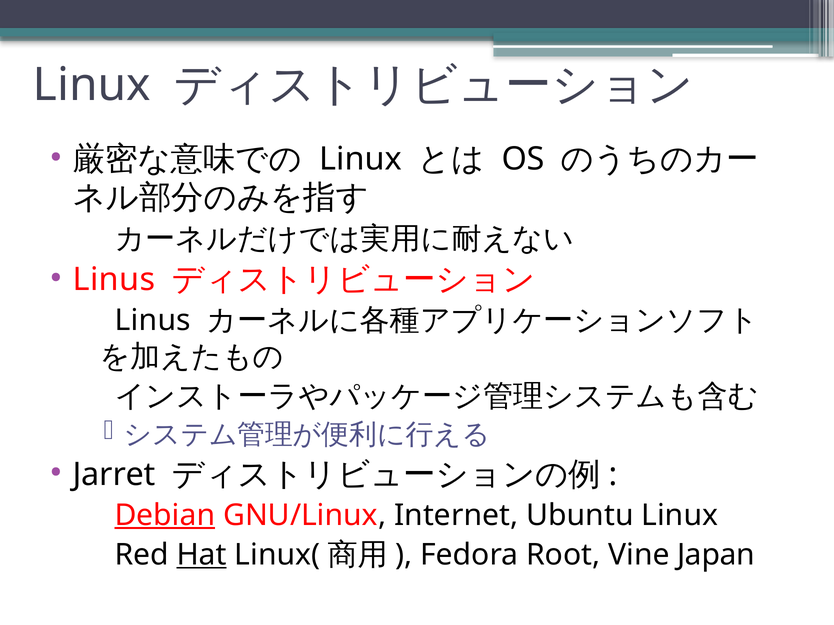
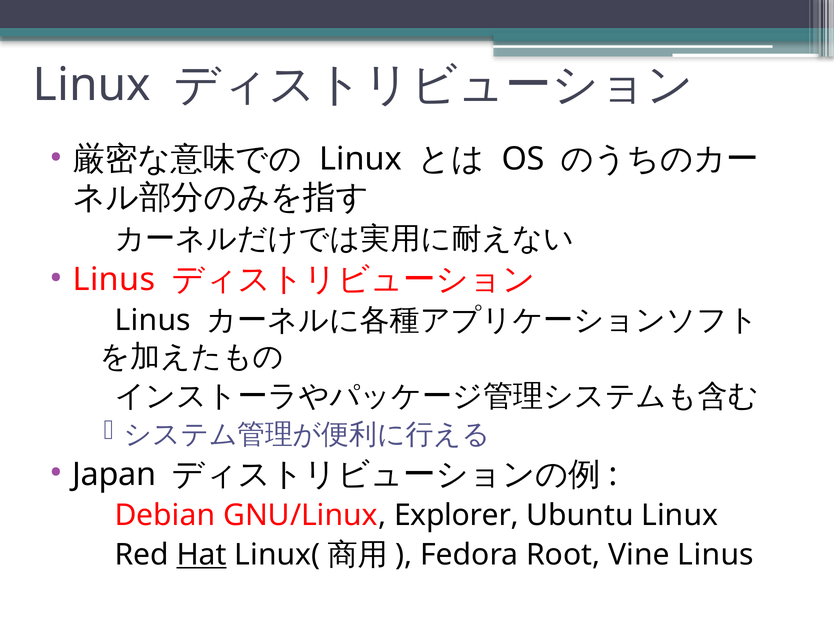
Jarret: Jarret -> Japan
Debian underline: present -> none
Internet: Internet -> Explorer
Vine Japan: Japan -> Linus
